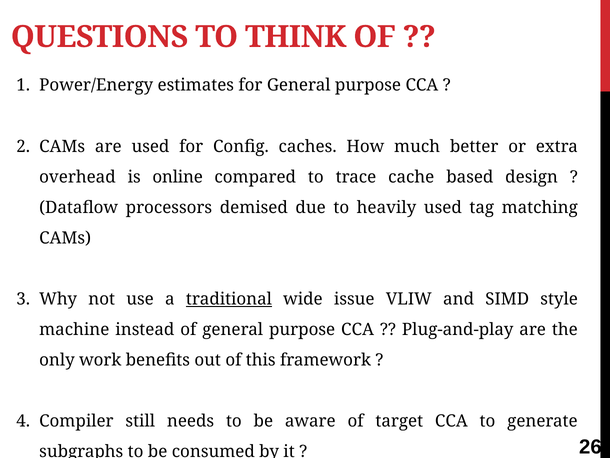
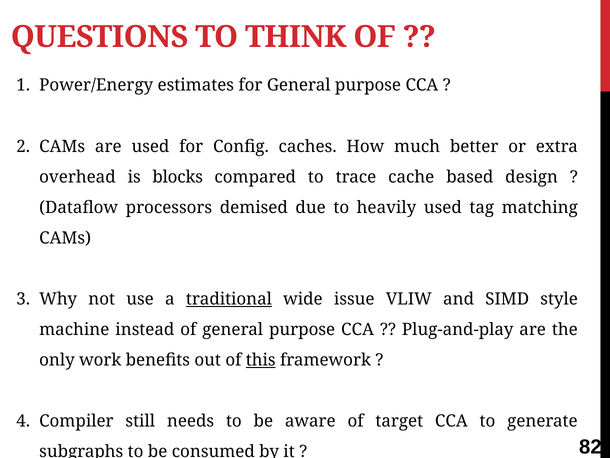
online: online -> blocks
this underline: none -> present
26: 26 -> 82
